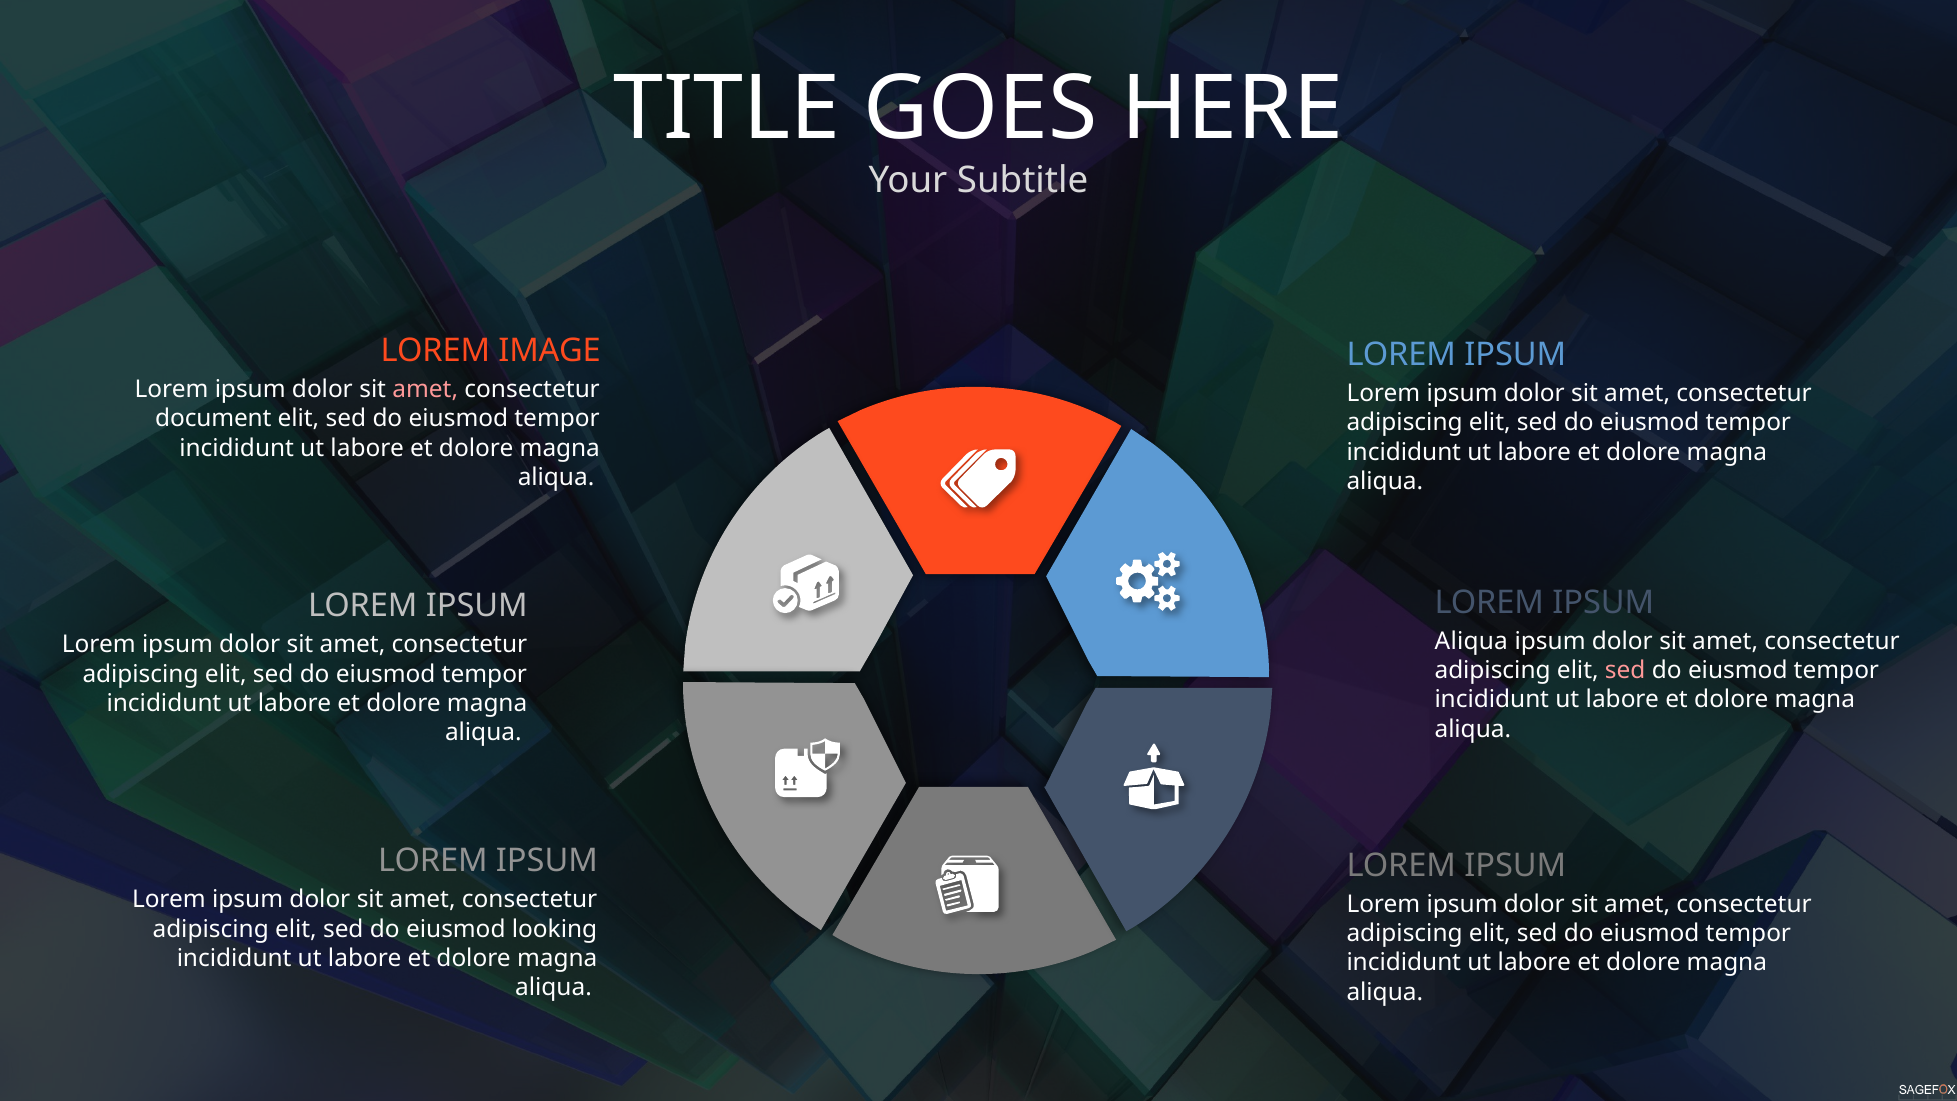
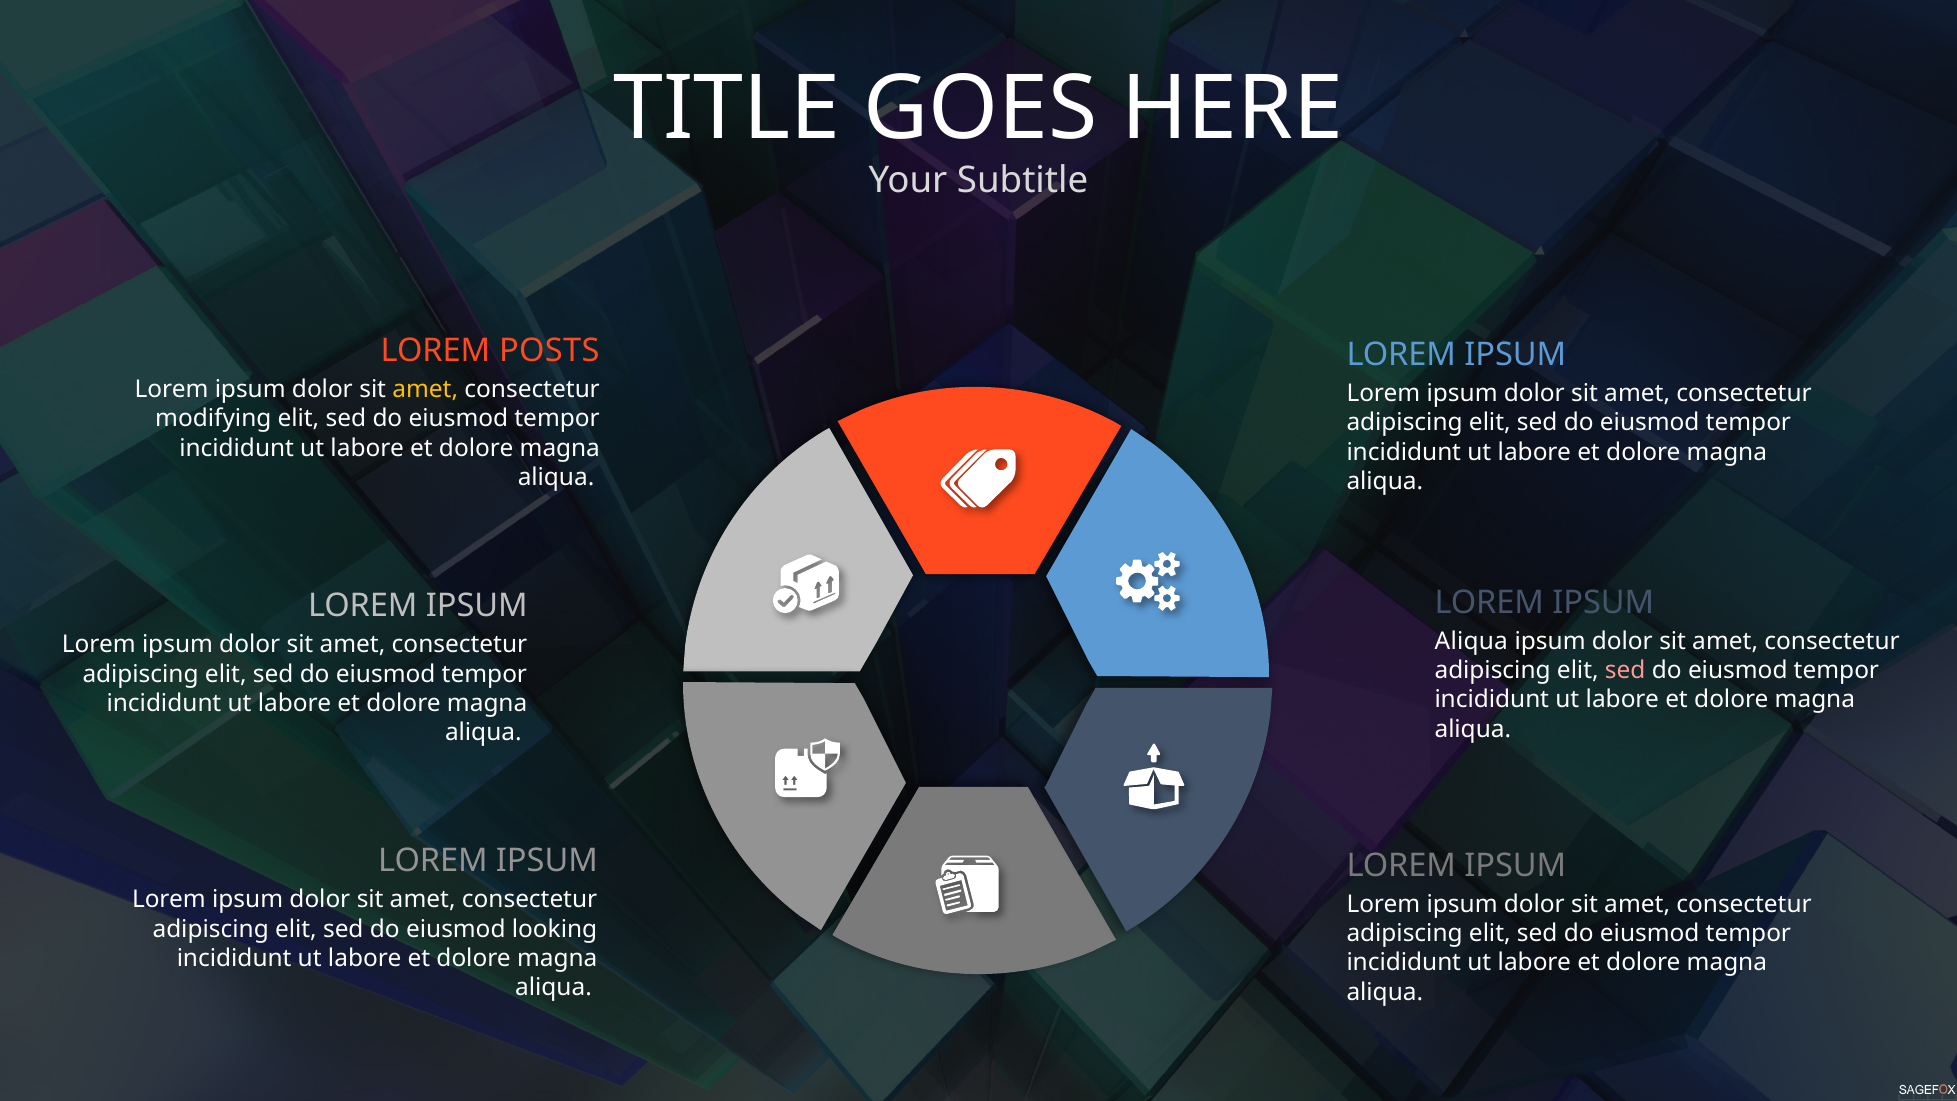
IMAGE: IMAGE -> POSTS
amet at (425, 389) colour: pink -> yellow
document: document -> modifying
